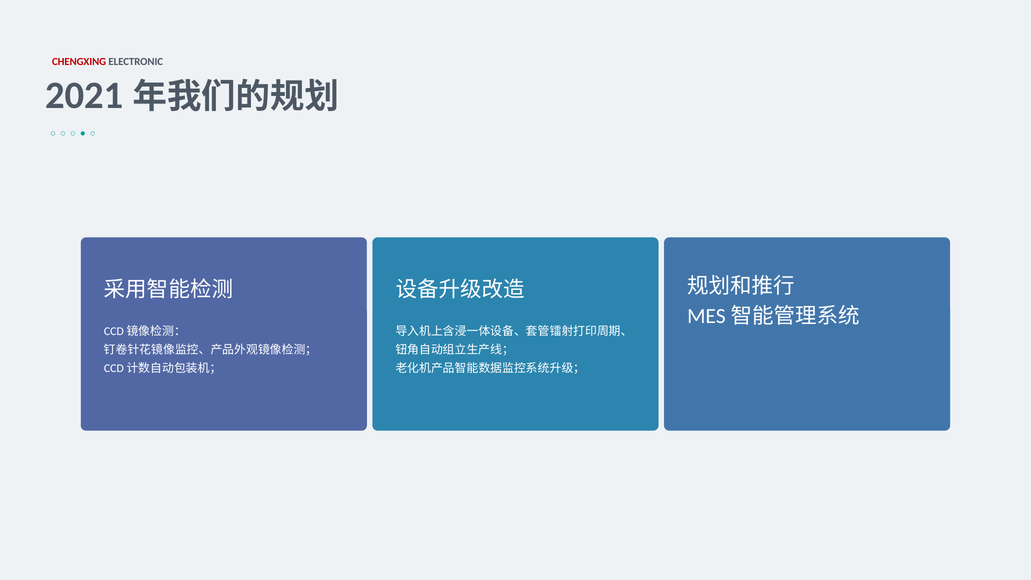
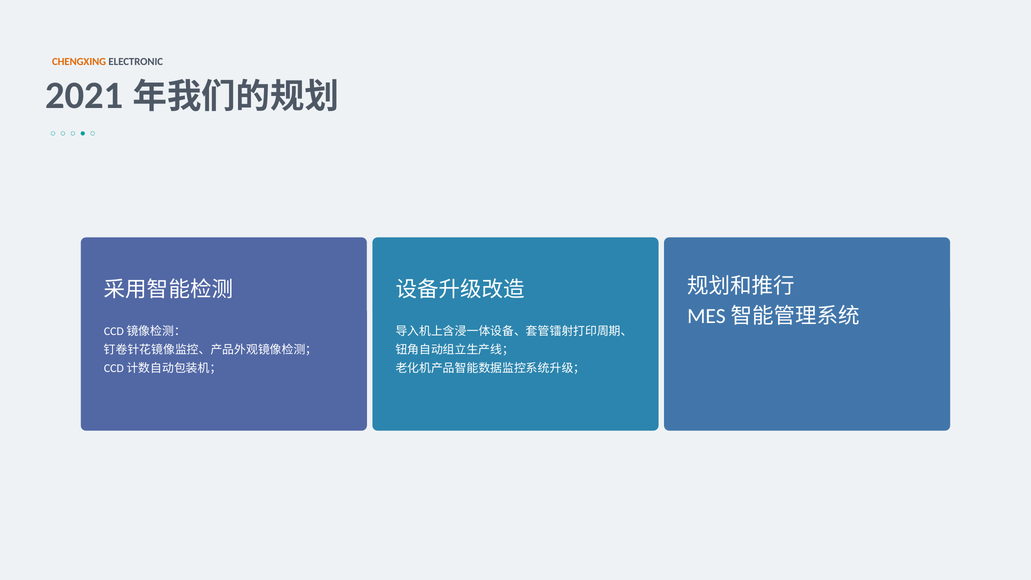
CHENGXING colour: red -> orange
